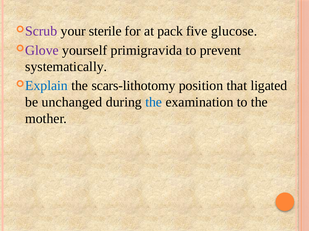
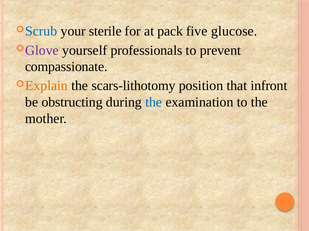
Scrub colour: purple -> blue
primigravida: primigravida -> professionals
systematically: systematically -> compassionate
Explain colour: blue -> orange
ligated: ligated -> infront
unchanged: unchanged -> obstructing
